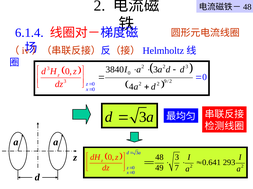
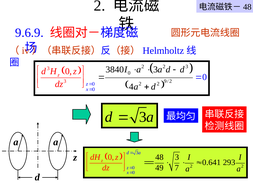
6.1.4: 6.1.4 -> 9.6.9
